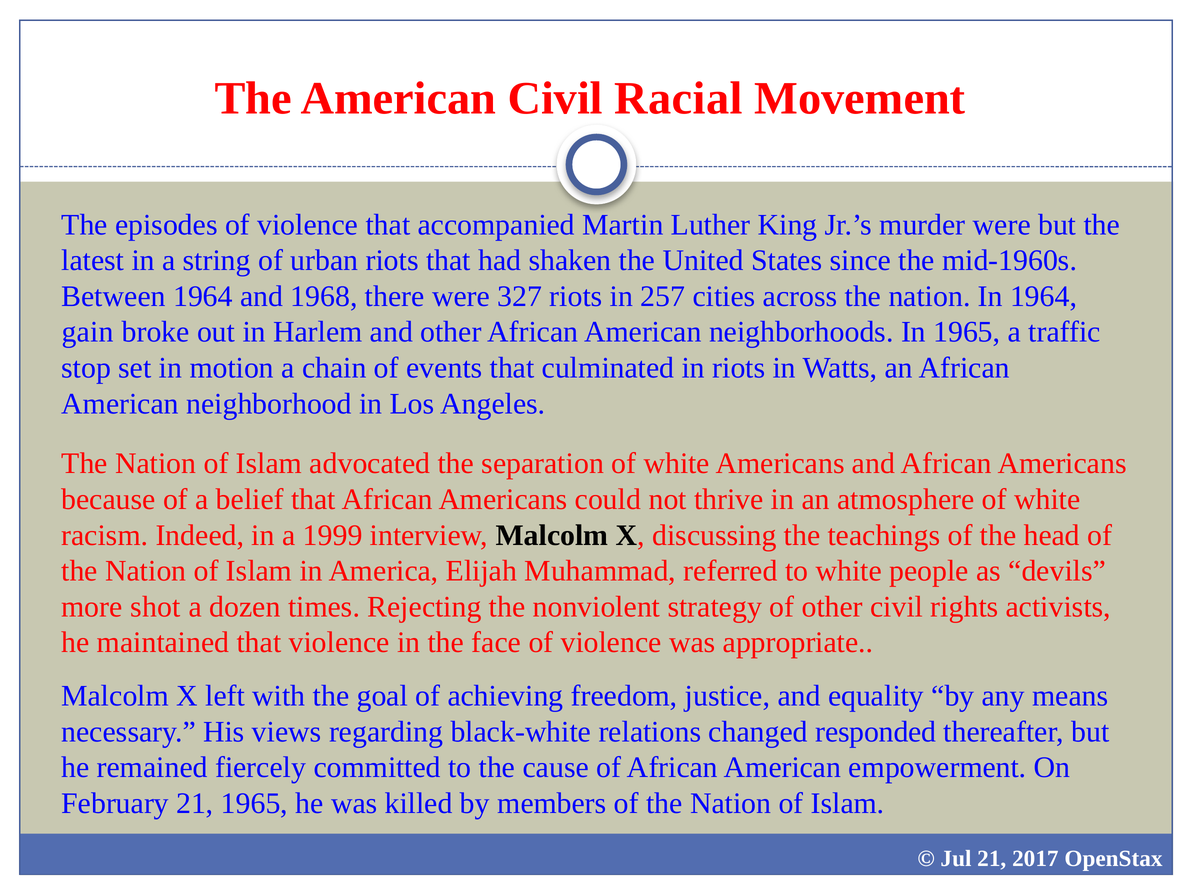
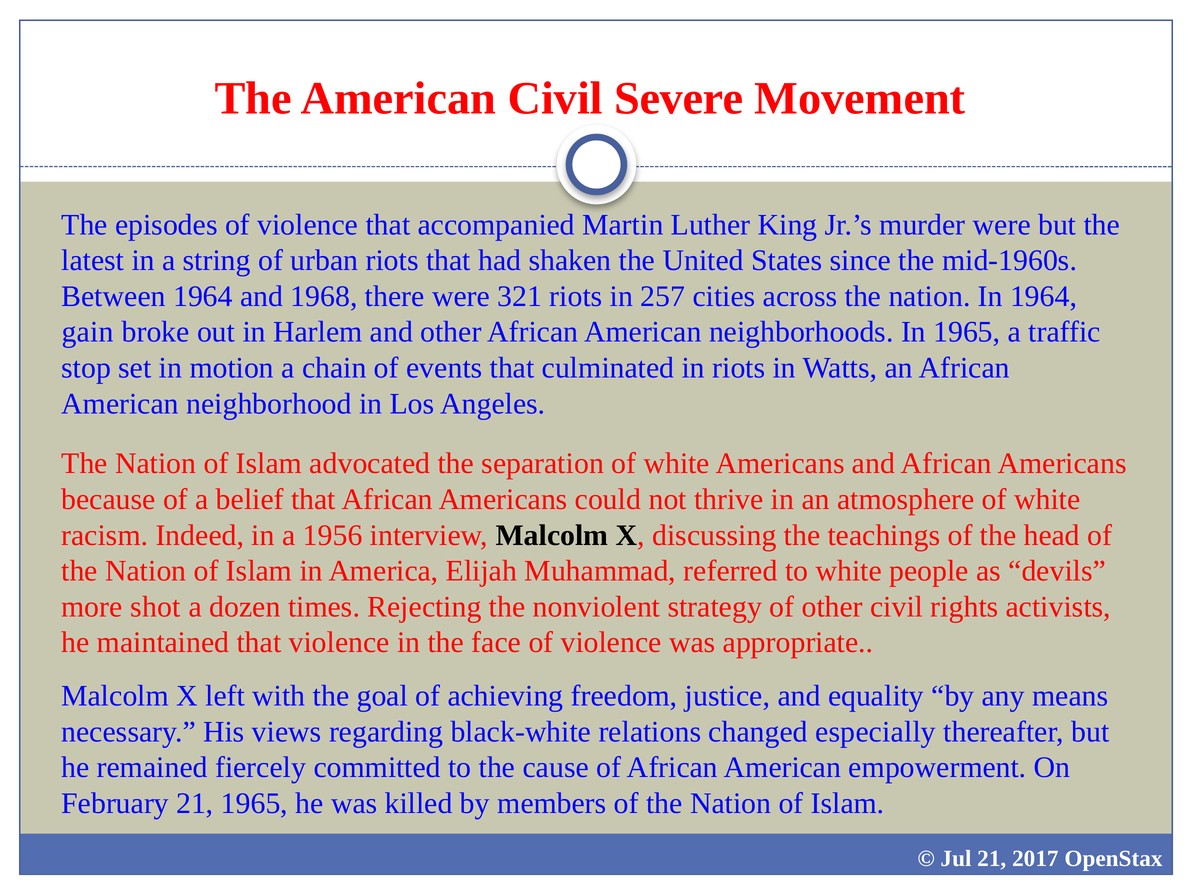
Racial: Racial -> Severe
327: 327 -> 321
1999: 1999 -> 1956
responded: responded -> especially
